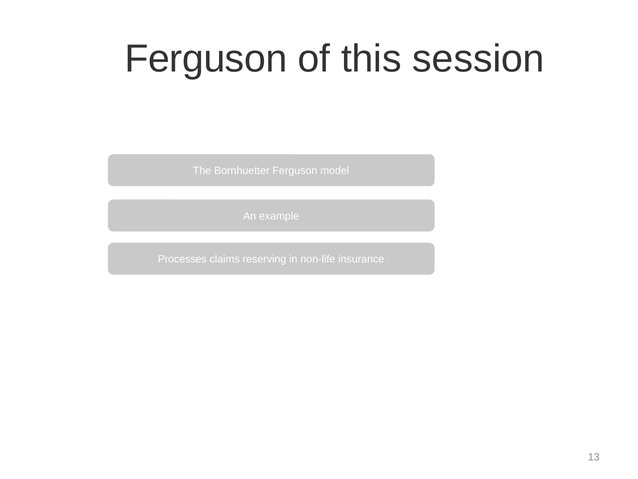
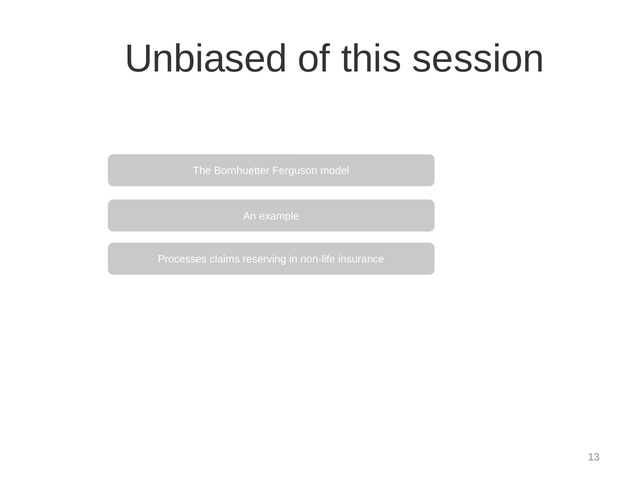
Ferguson at (206, 59): Ferguson -> Unbiased
